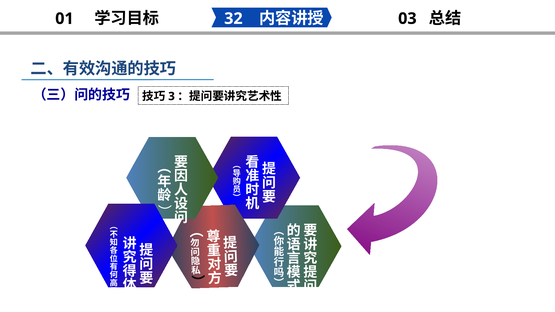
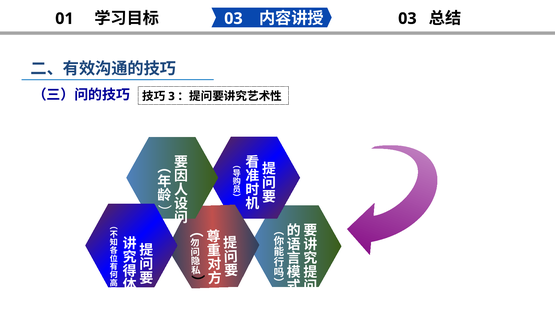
32 at (233, 19): 32 -> 03
